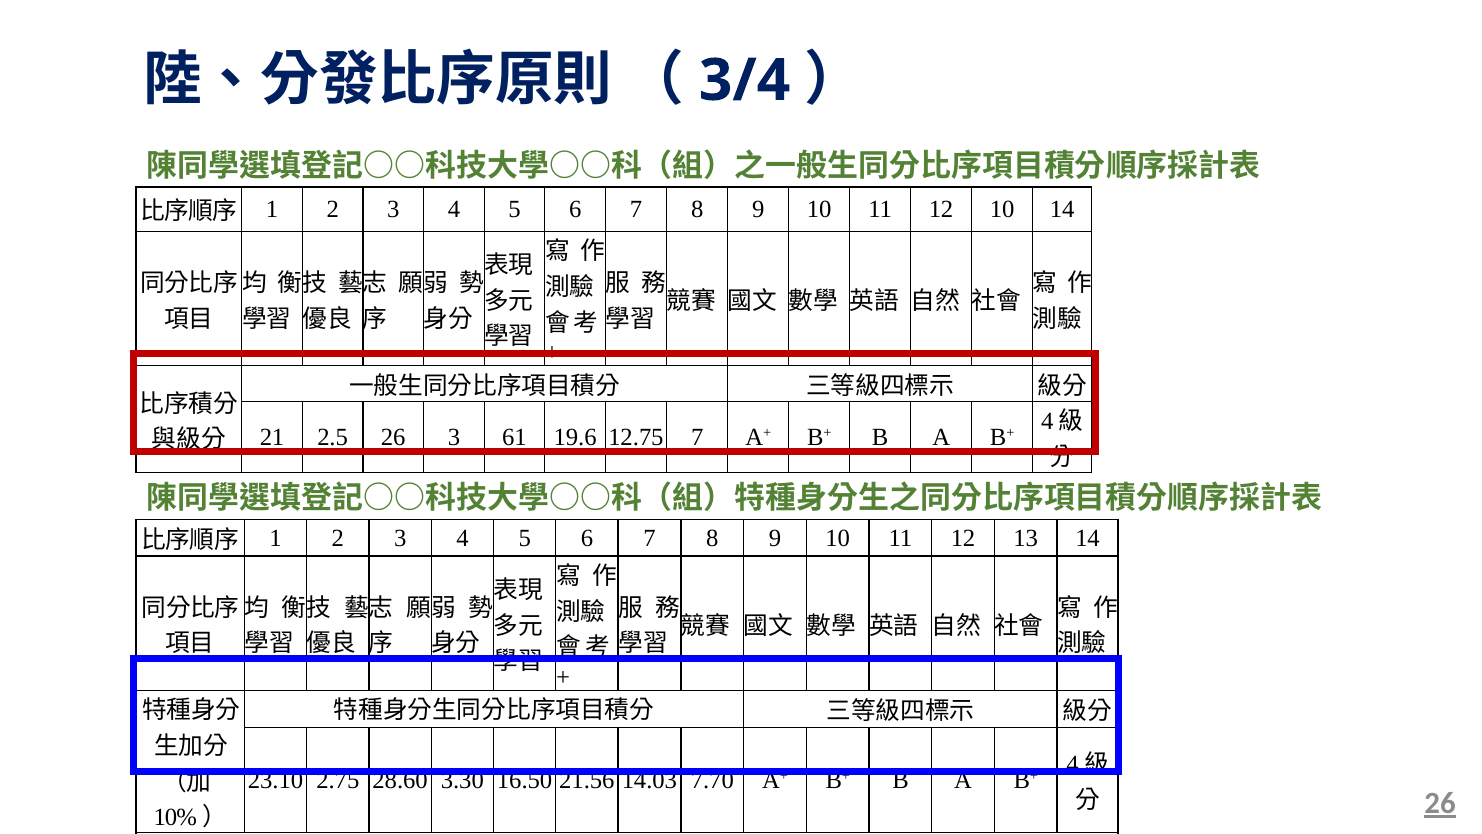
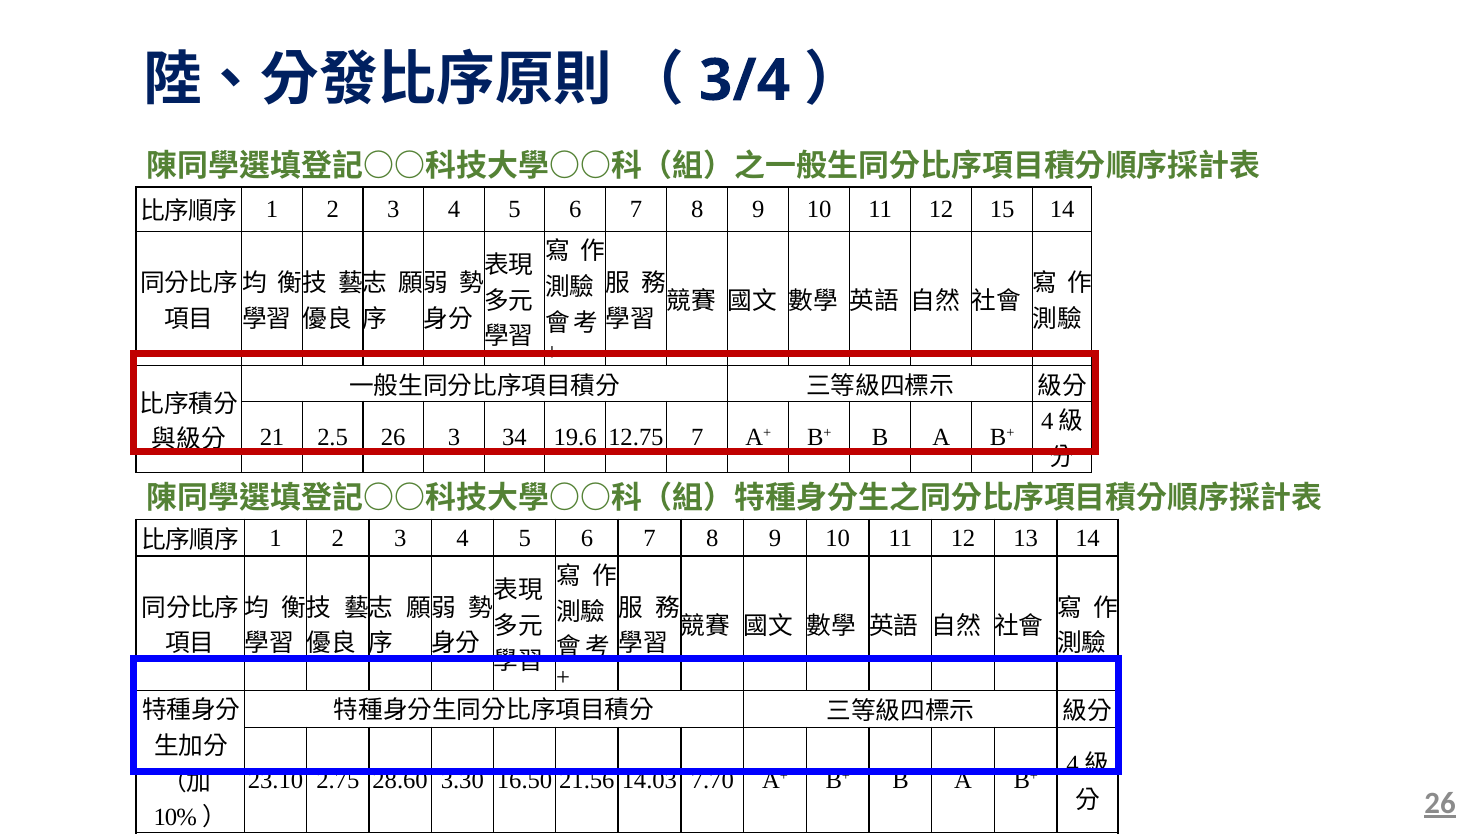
12 10: 10 -> 15
61: 61 -> 34
